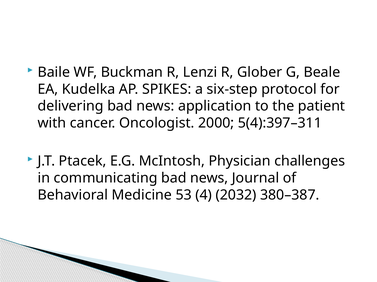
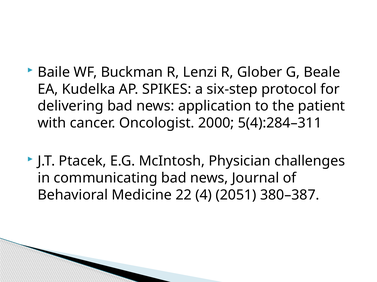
5(4):397–311: 5(4):397–311 -> 5(4):284–311
53: 53 -> 22
2032: 2032 -> 2051
